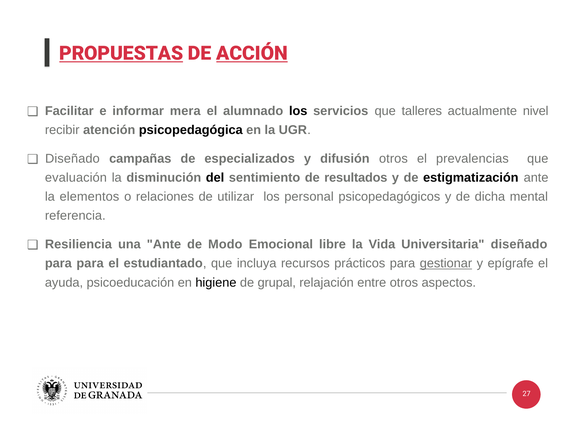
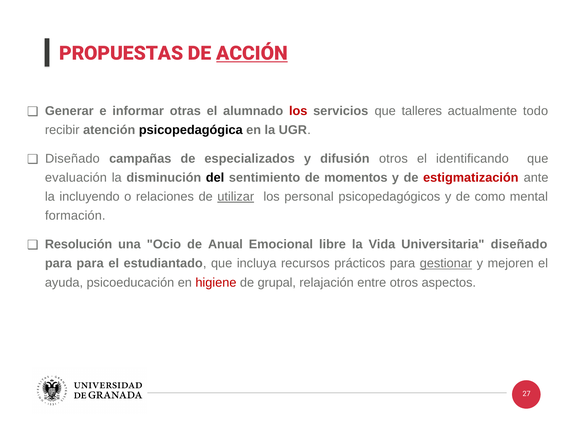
PROPUESTAS underline: present -> none
Facilitar: Facilitar -> Generar
mera: mera -> otras
los at (298, 111) colour: black -> red
nivel: nivel -> todo
prevalencias: prevalencias -> identificando
resultados: resultados -> momentos
estigmatización colour: black -> red
elementos: elementos -> incluyendo
utilizar underline: none -> present
dicha: dicha -> como
referencia: referencia -> formación
Resiliencia: Resiliencia -> Resolución
una Ante: Ante -> Ocio
Modo: Modo -> Anual
epígrafe: epígrafe -> mejoren
higiene colour: black -> red
